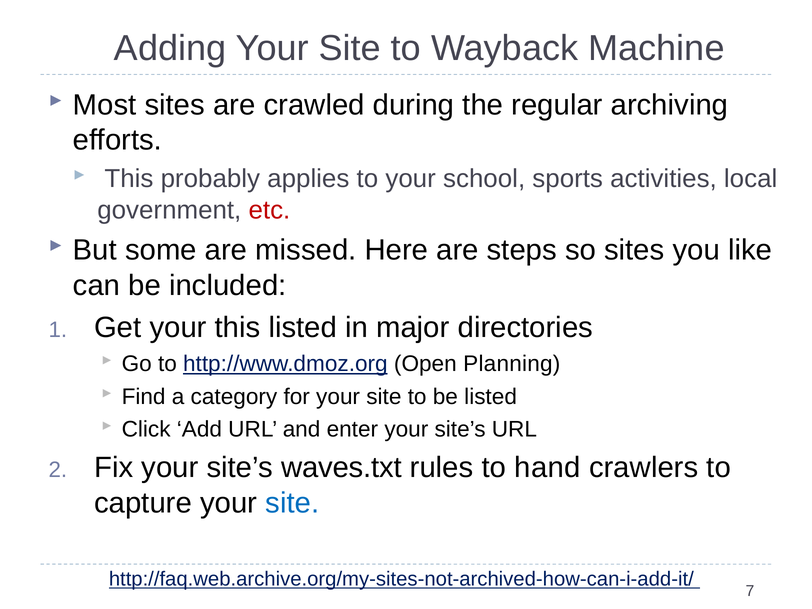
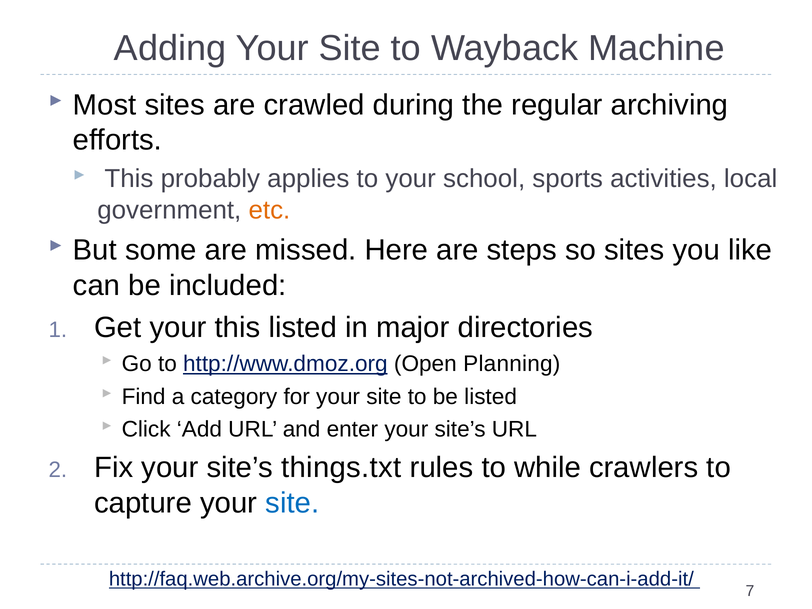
etc colour: red -> orange
waves.txt: waves.txt -> things.txt
hand: hand -> while
